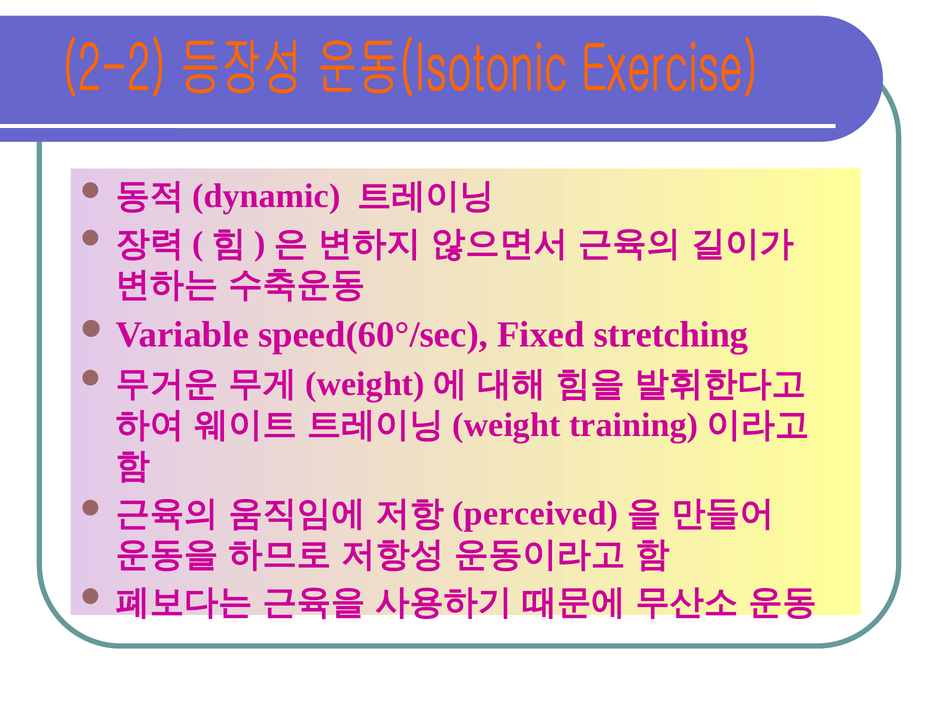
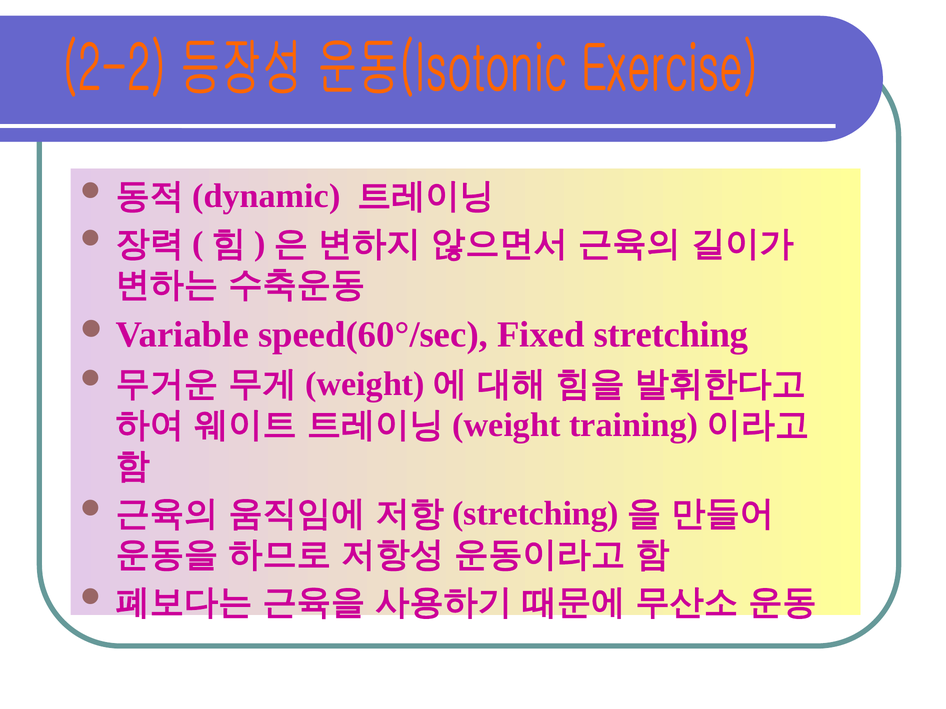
perceived at (535, 514): perceived -> stretching
